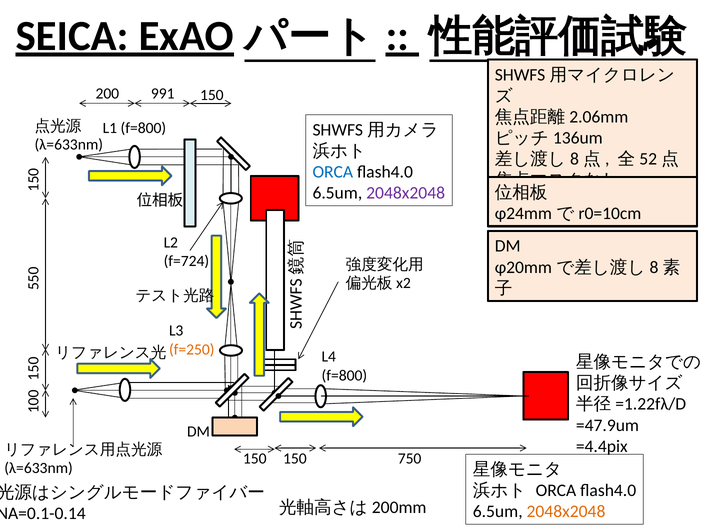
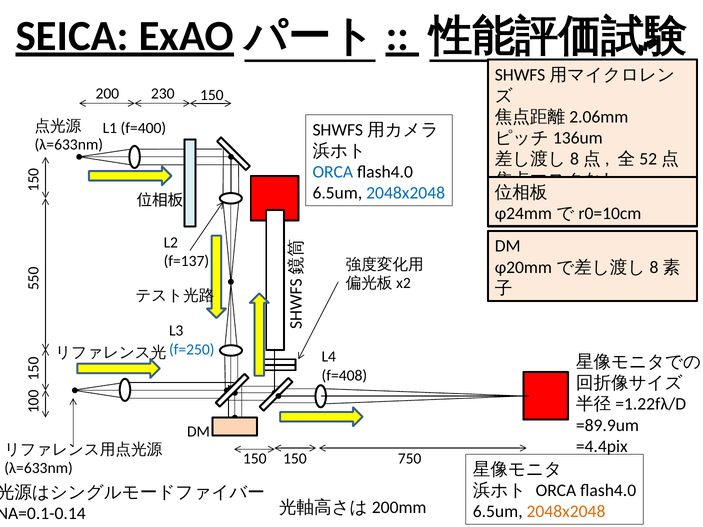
991: 991 -> 230
L1 f=800: f=800 -> f=400
2048x2048 at (406, 193) colour: purple -> blue
f=724: f=724 -> f=137
f=250 colour: orange -> blue
f=800 at (344, 376): f=800 -> f=408
=47.9um: =47.9um -> =89.9um
